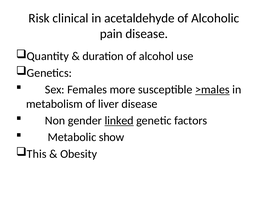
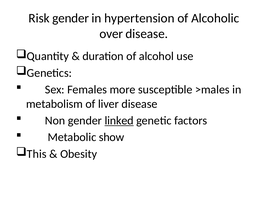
Risk clinical: clinical -> gender
acetaldehyde: acetaldehyde -> hypertension
pain: pain -> over
>males underline: present -> none
